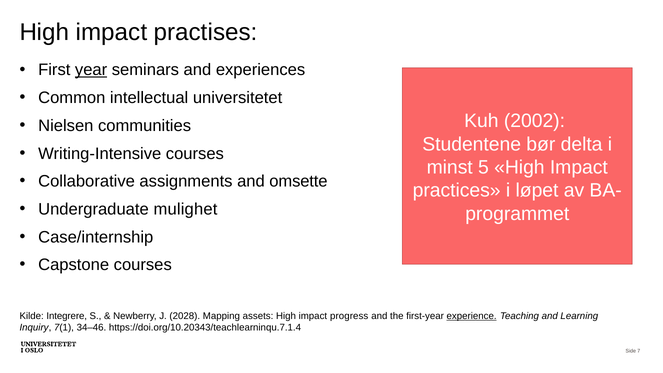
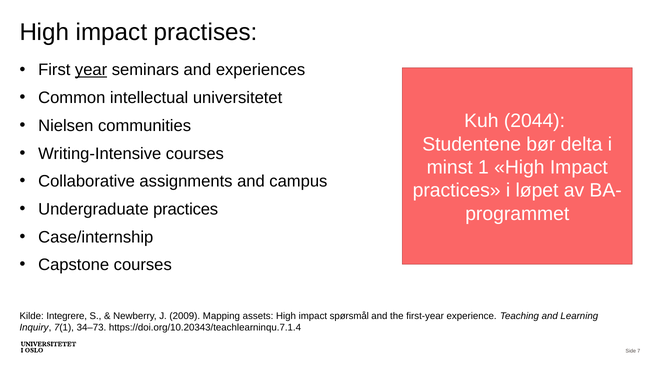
2002: 2002 -> 2044
5: 5 -> 1
omsette: omsette -> campus
Undergraduate mulighet: mulighet -> practices
2028: 2028 -> 2009
progress: progress -> spørsmål
experience underline: present -> none
34–46: 34–46 -> 34–73
